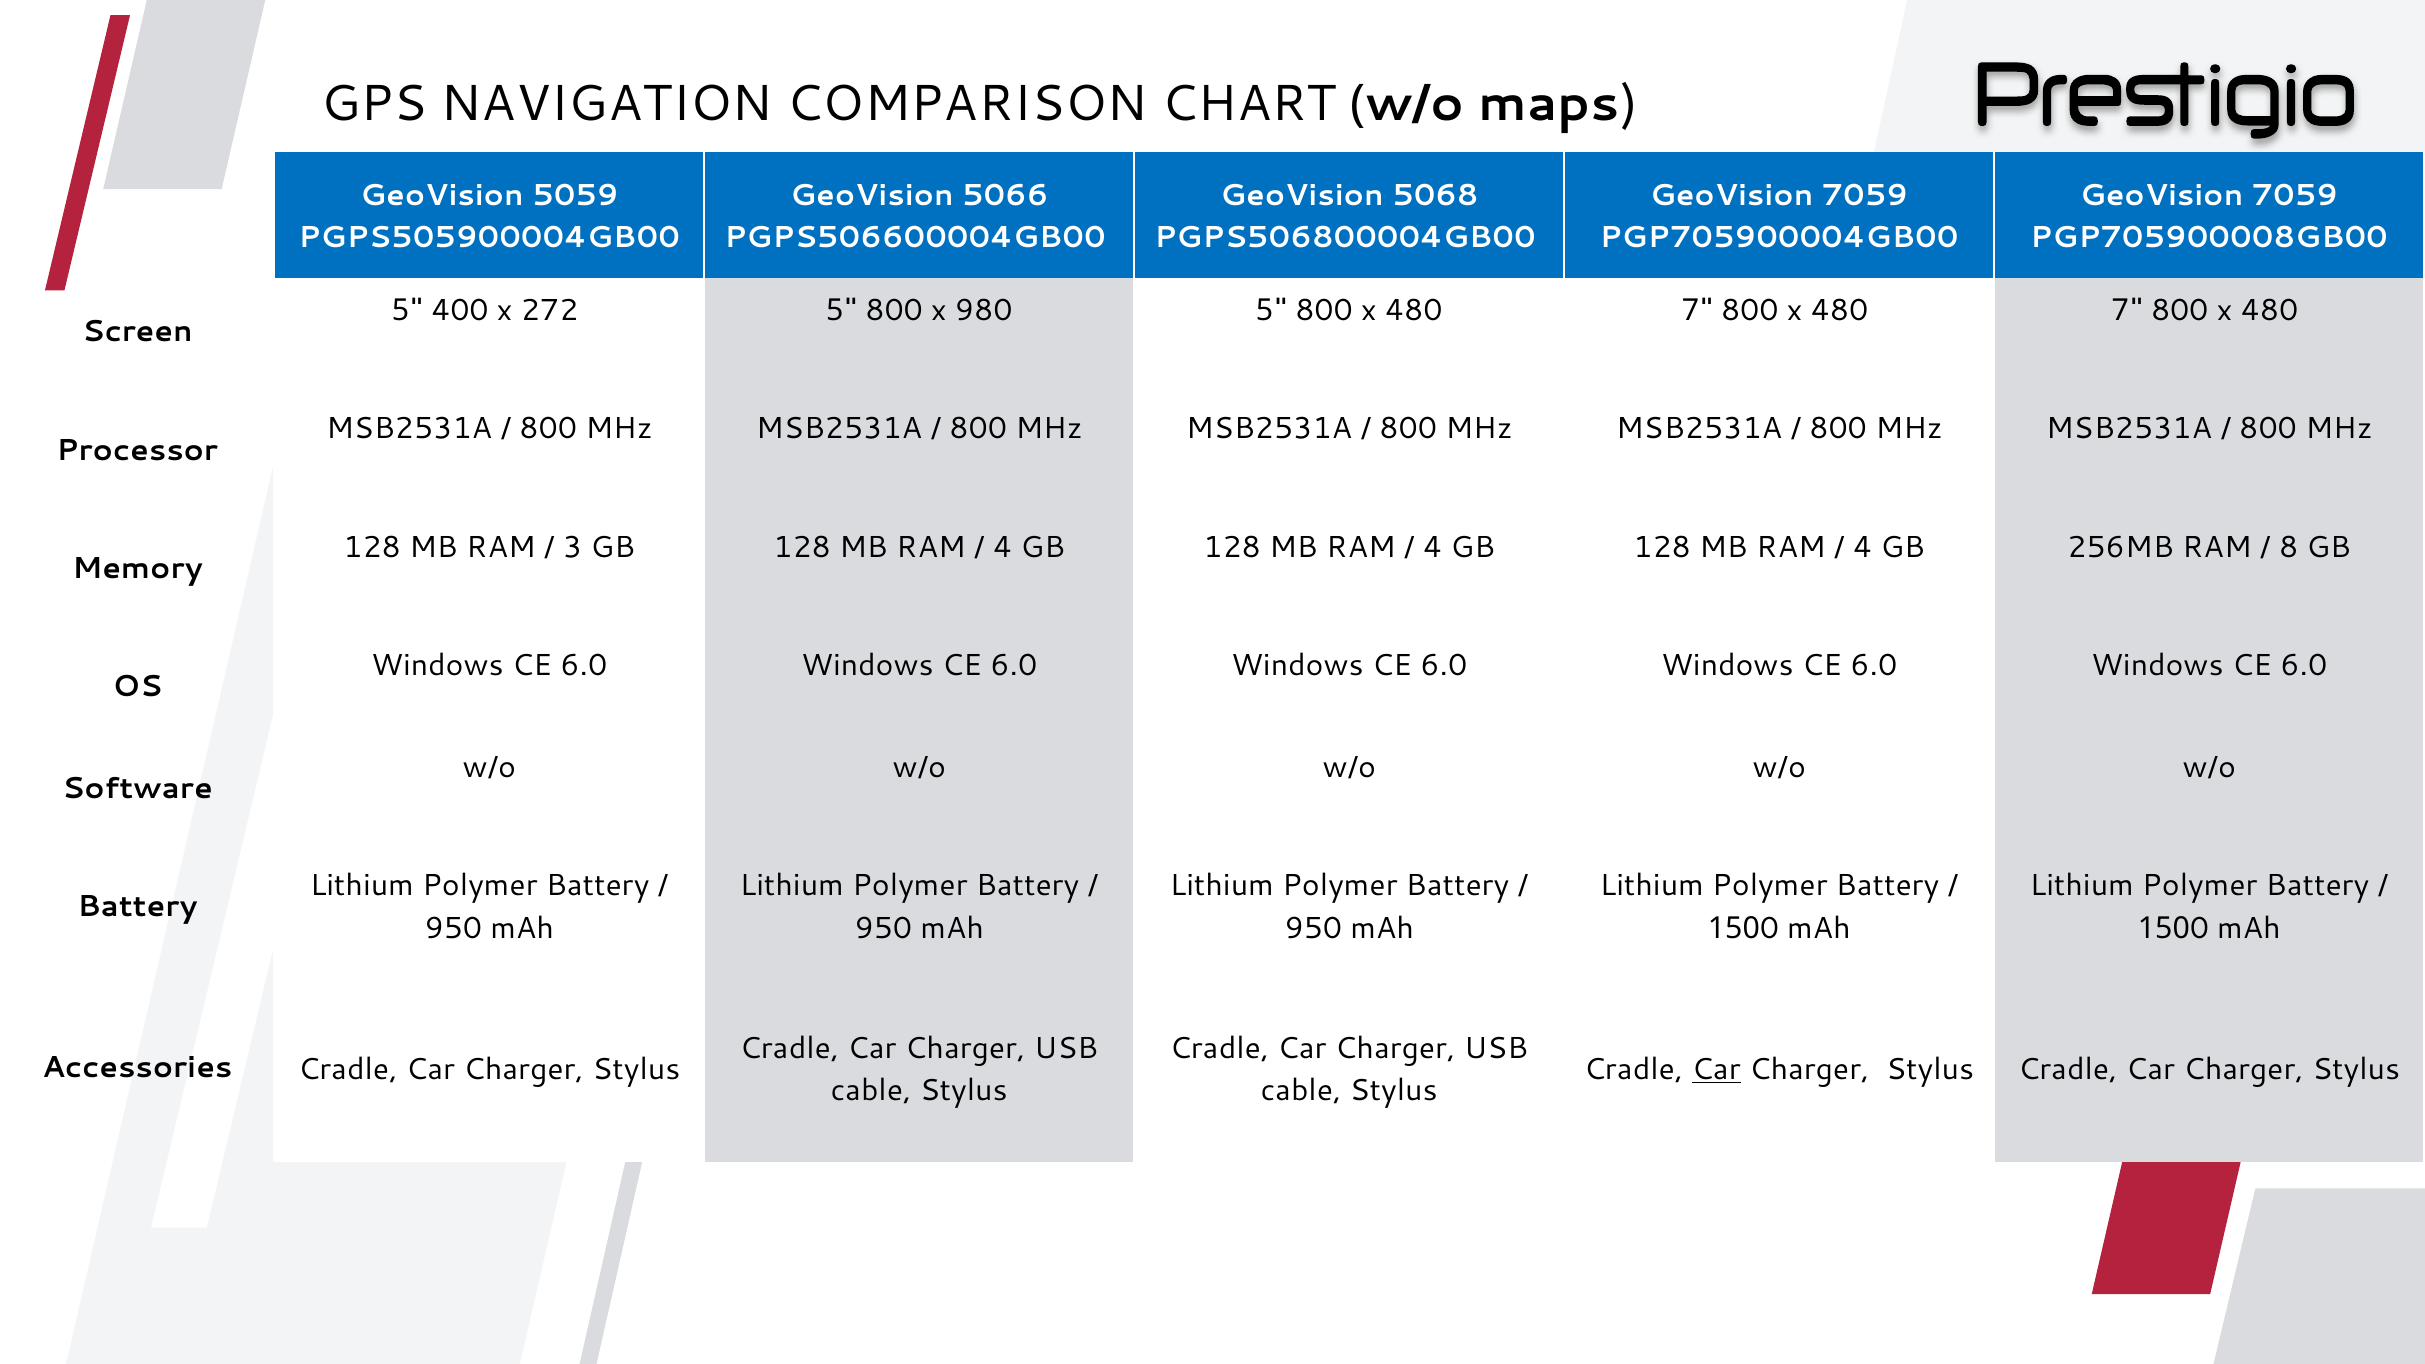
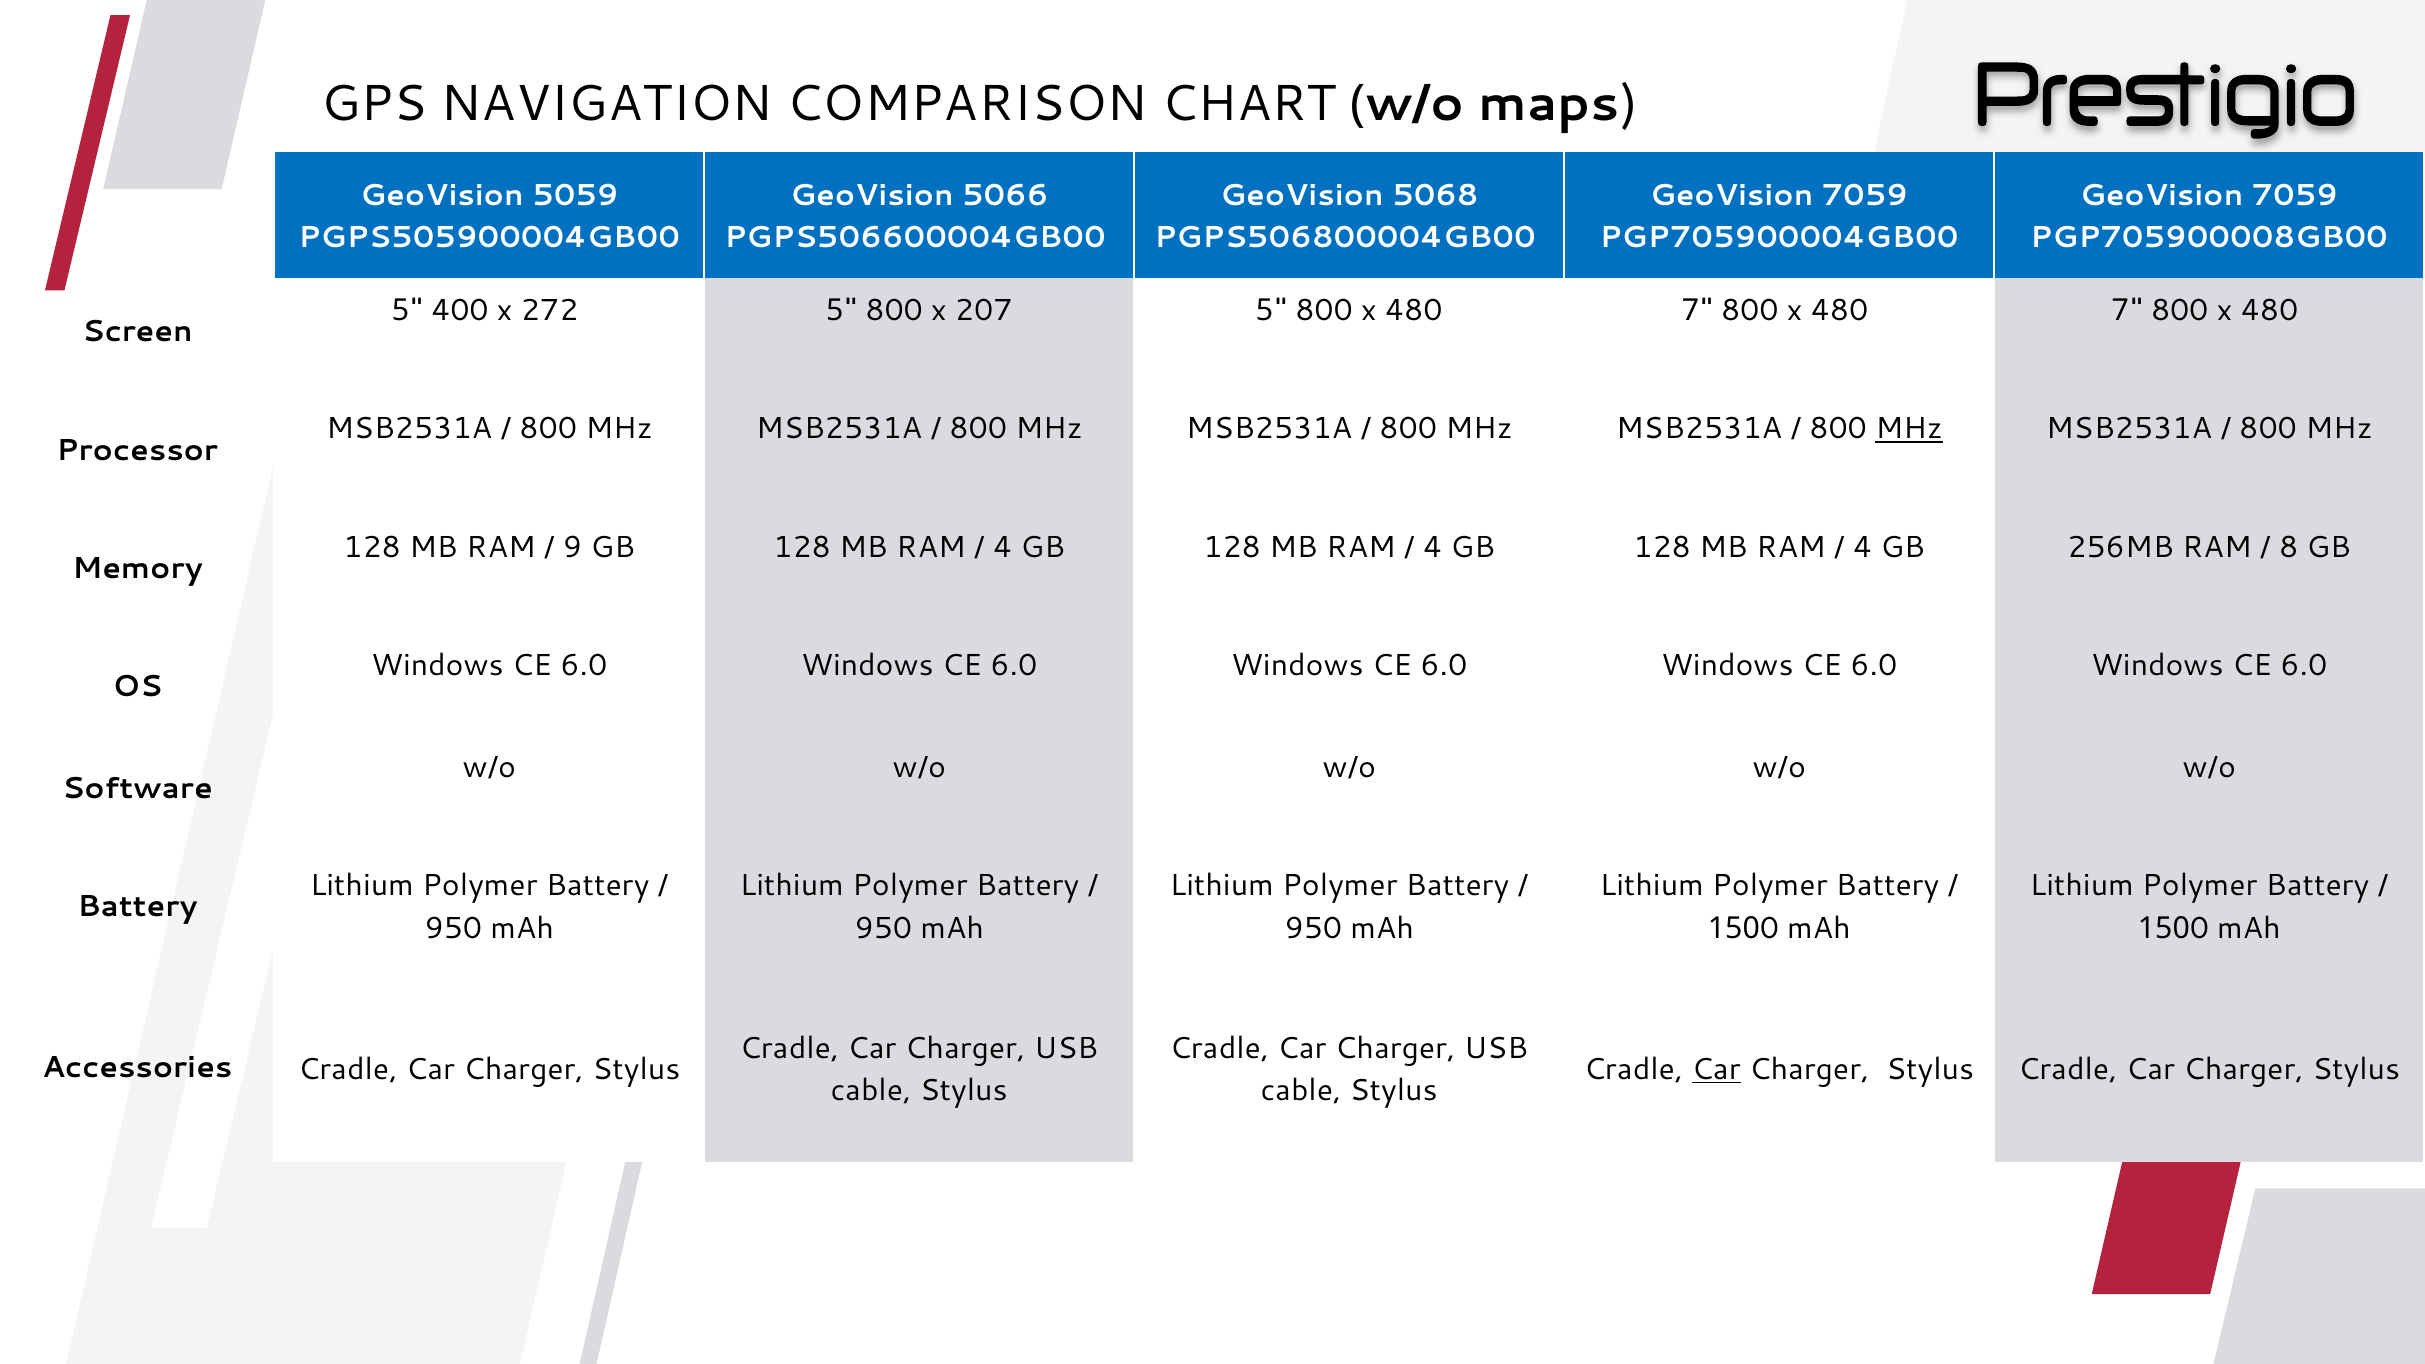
980: 980 -> 207
MHz at (1909, 429) underline: none -> present
3: 3 -> 9
